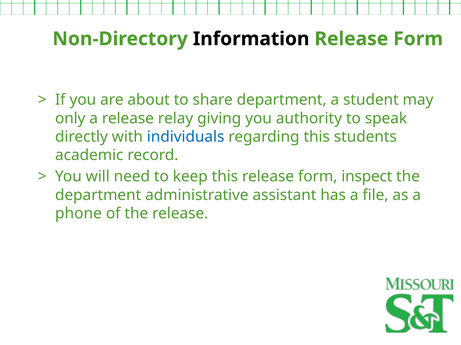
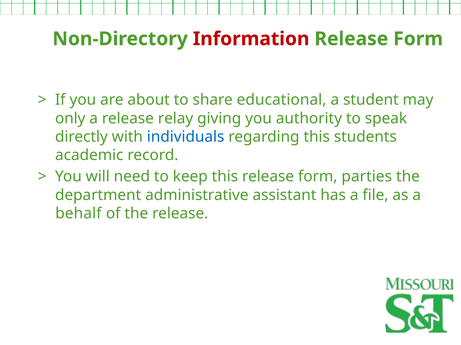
Information colour: black -> red
share department: department -> educational
inspect: inspect -> parties
phone: phone -> behalf
